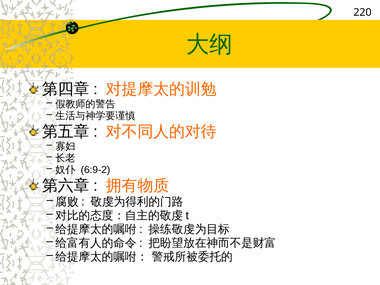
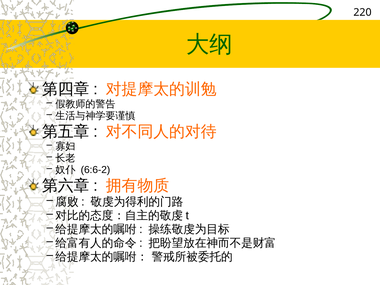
6:9-2: 6:9-2 -> 6:6-2
